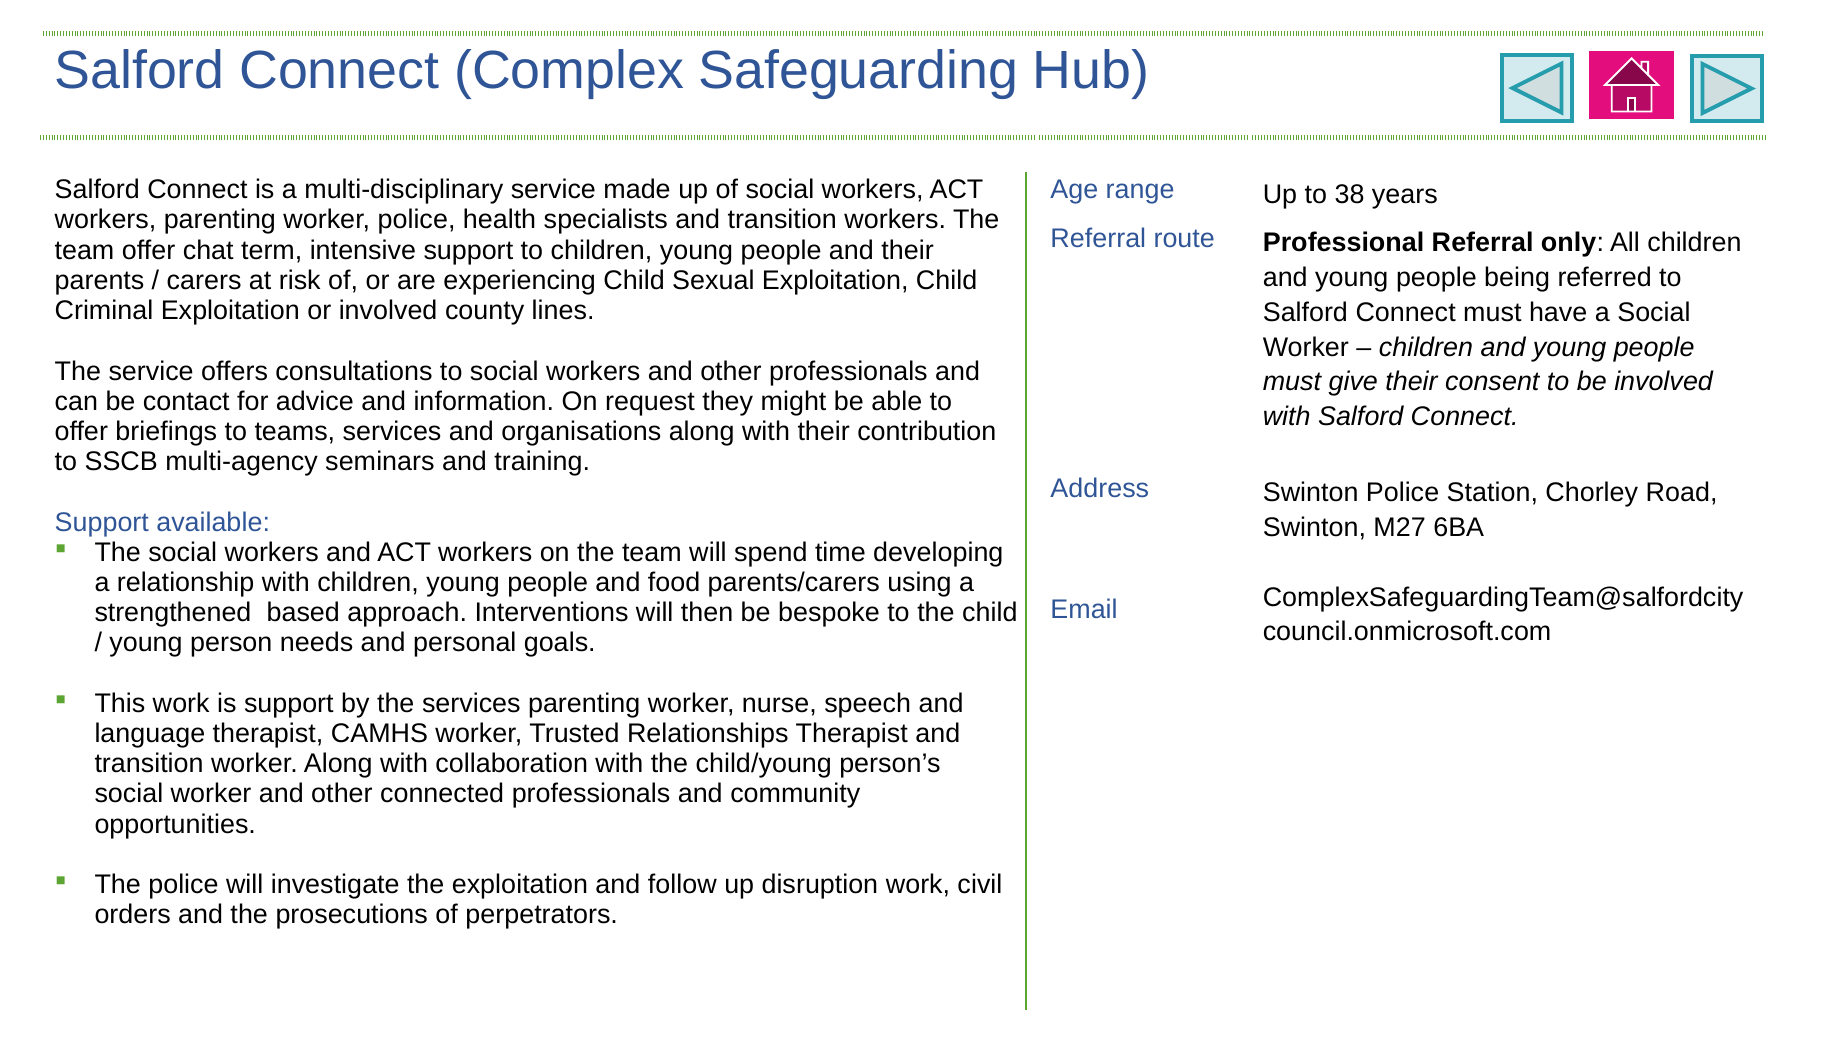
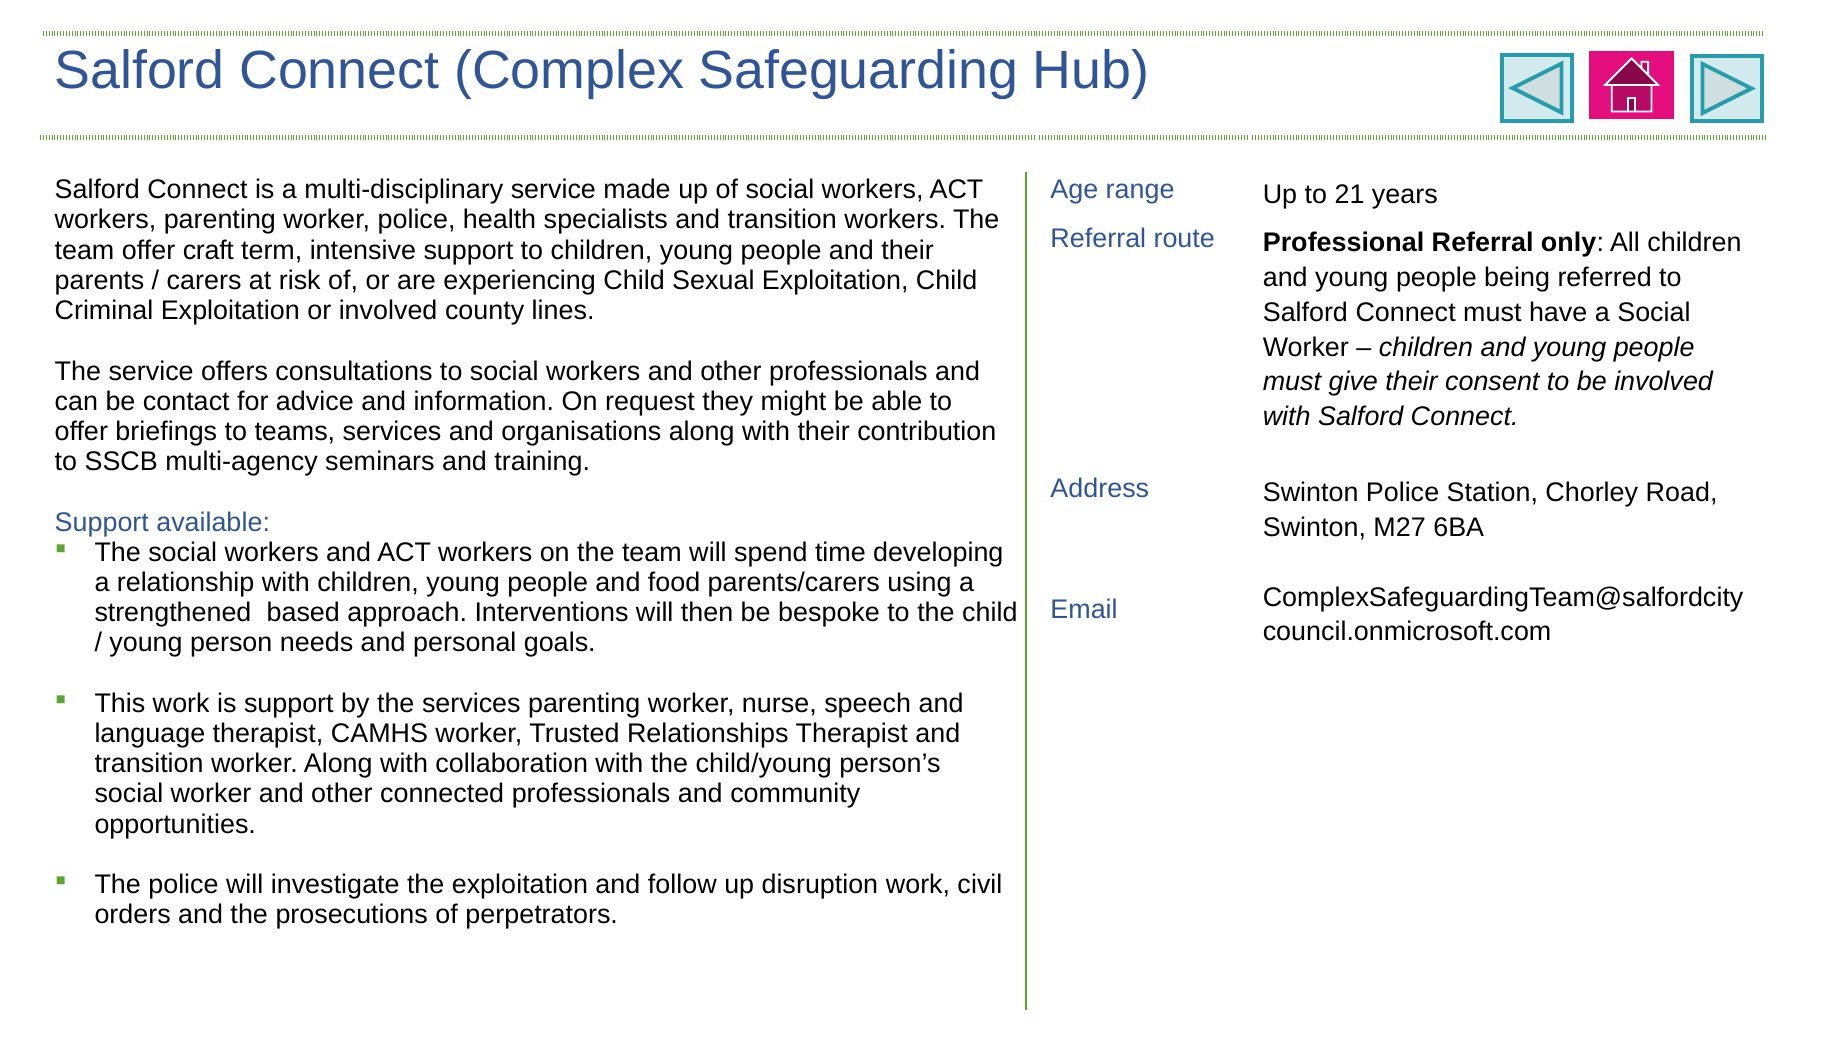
38: 38 -> 21
chat: chat -> craft
